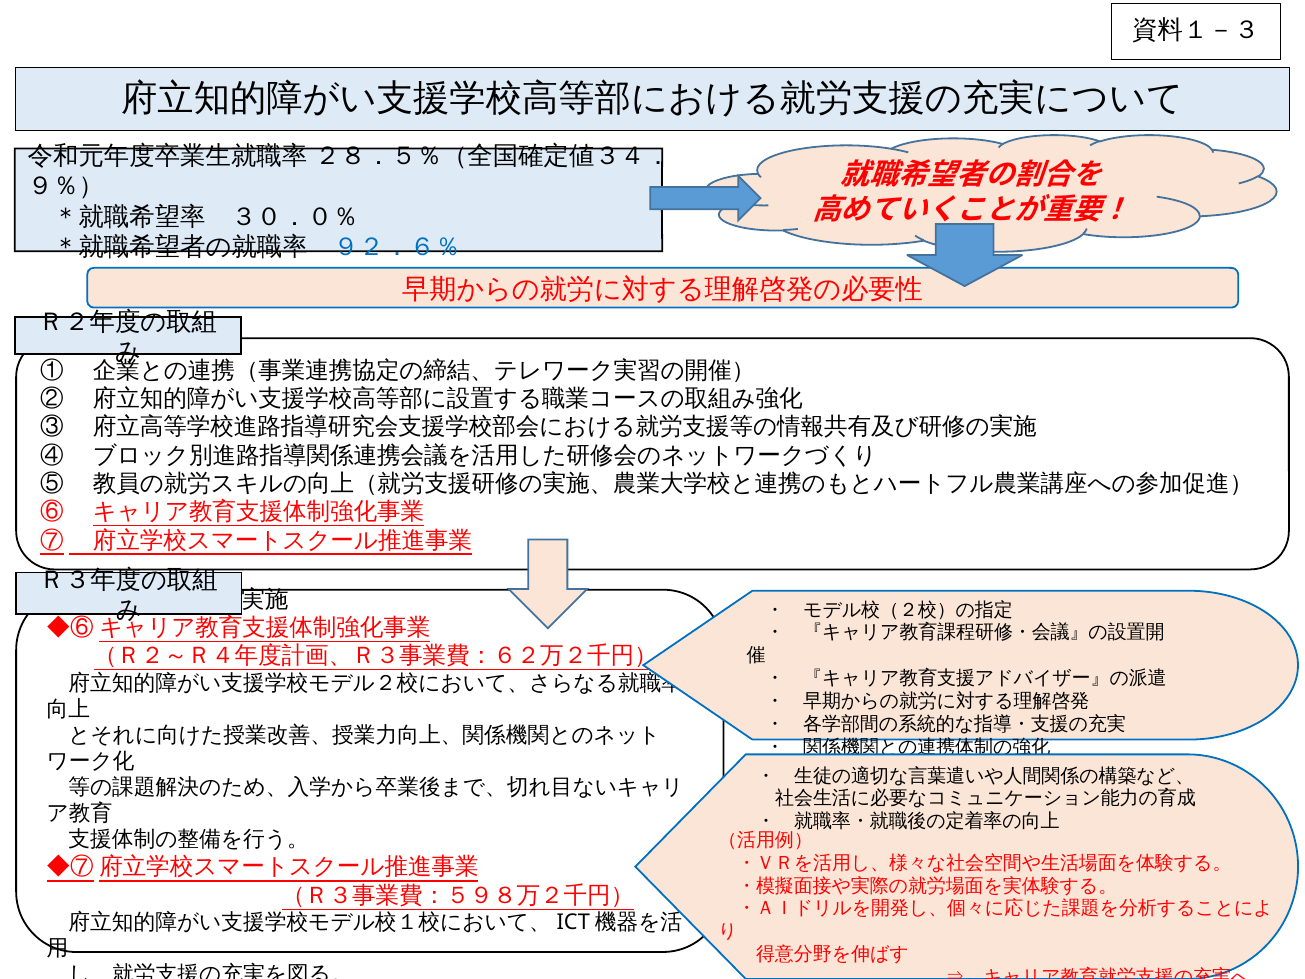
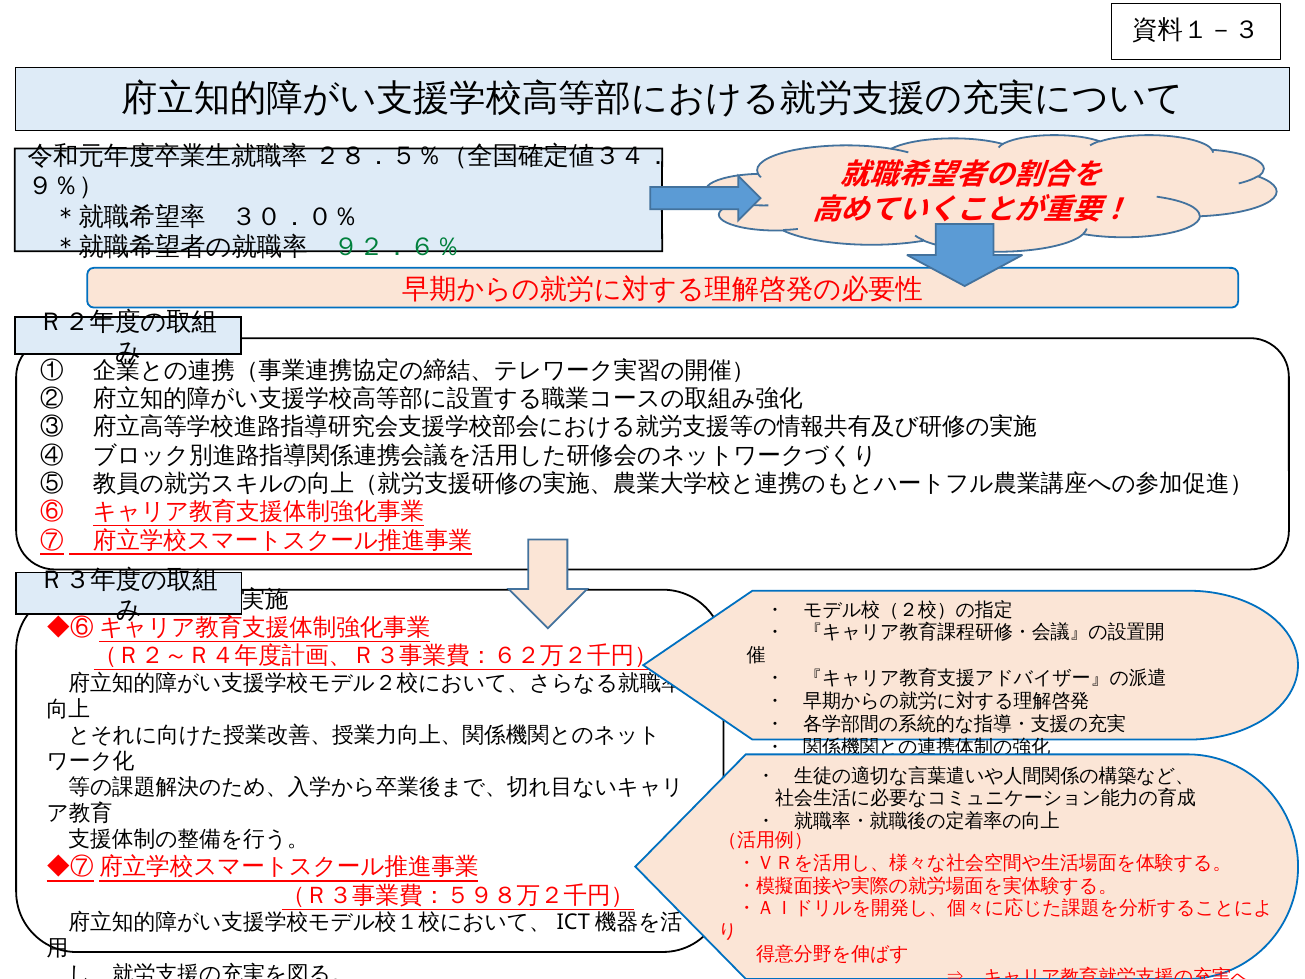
９２．６％ colour: blue -> green
